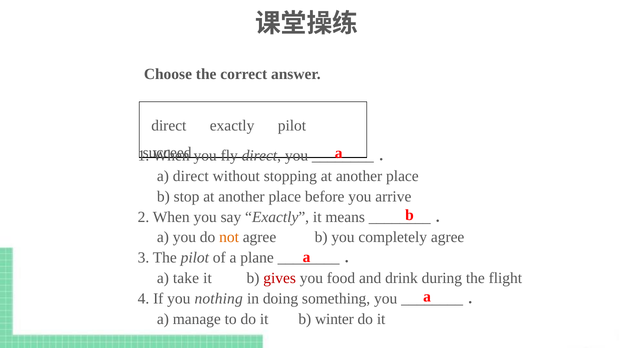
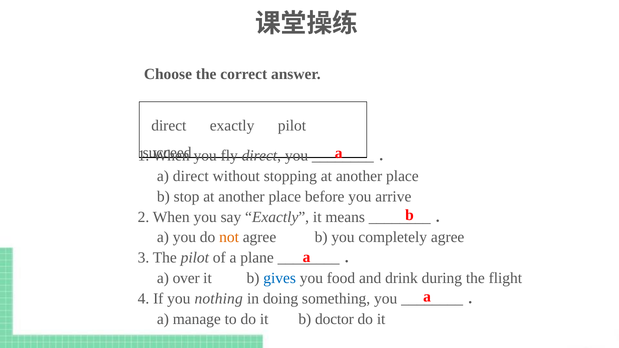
take: take -> over
gives colour: red -> blue
winter: winter -> doctor
